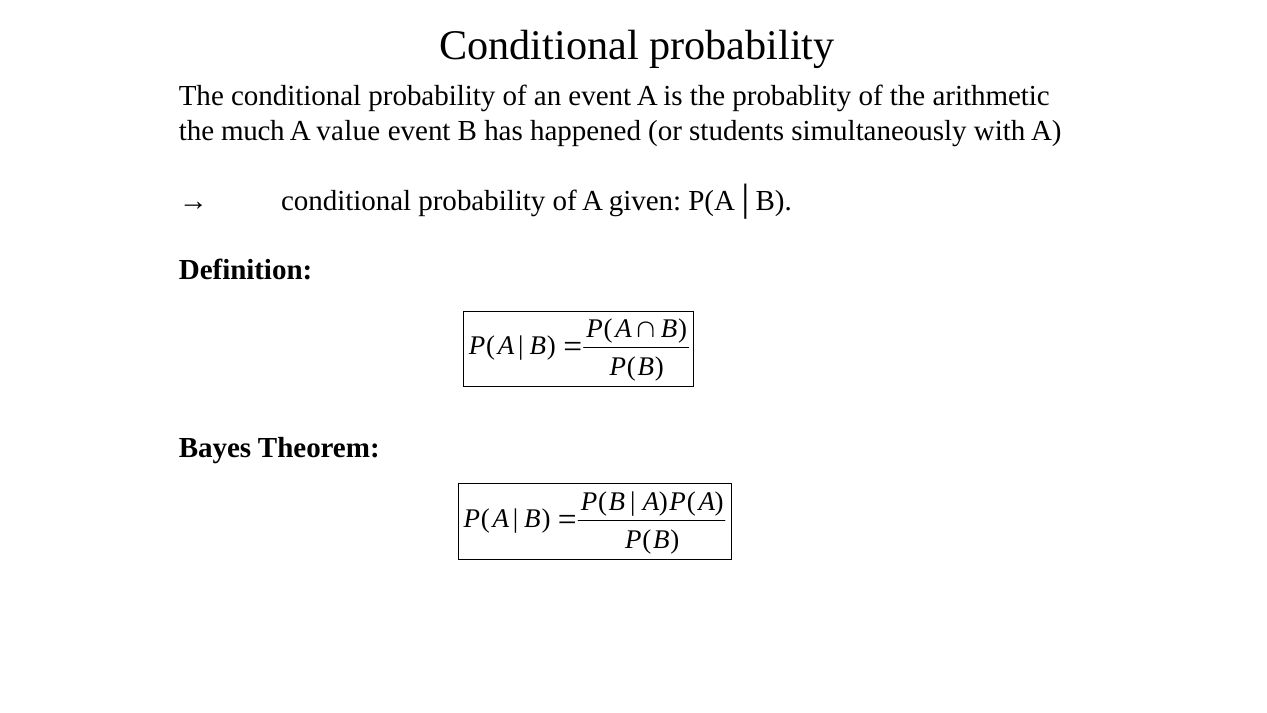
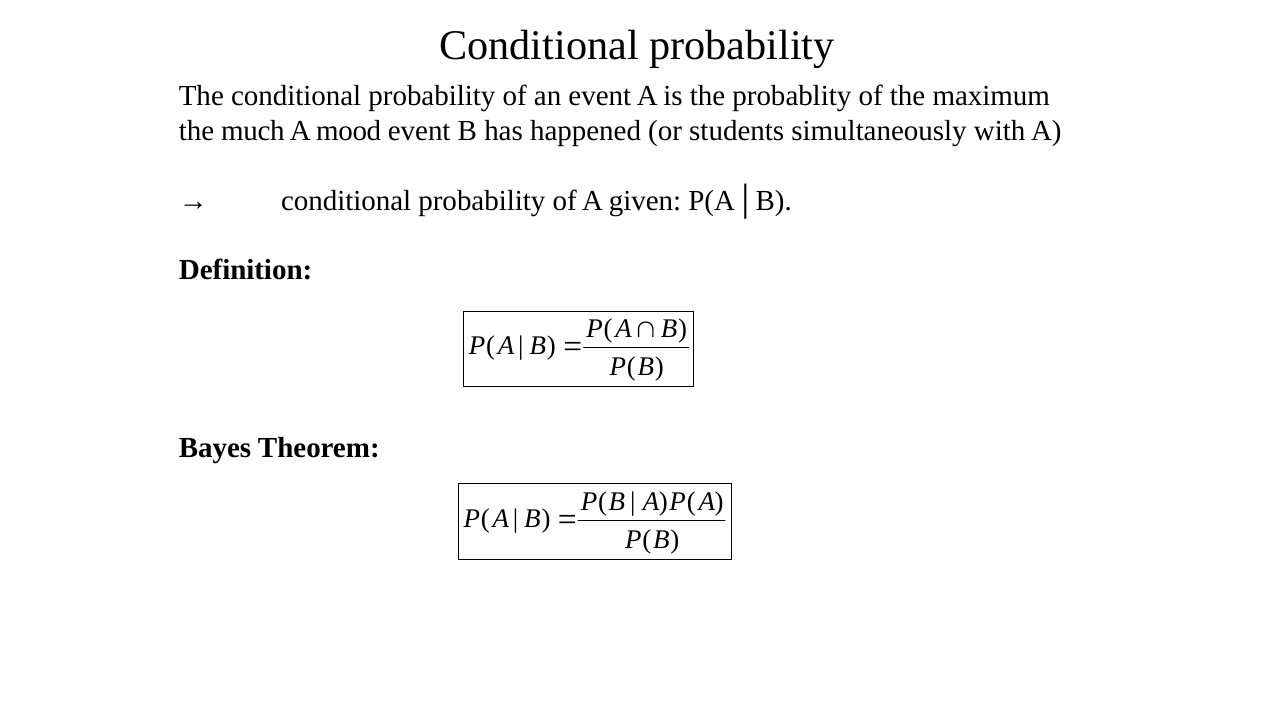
arithmetic: arithmetic -> maximum
value: value -> mood
